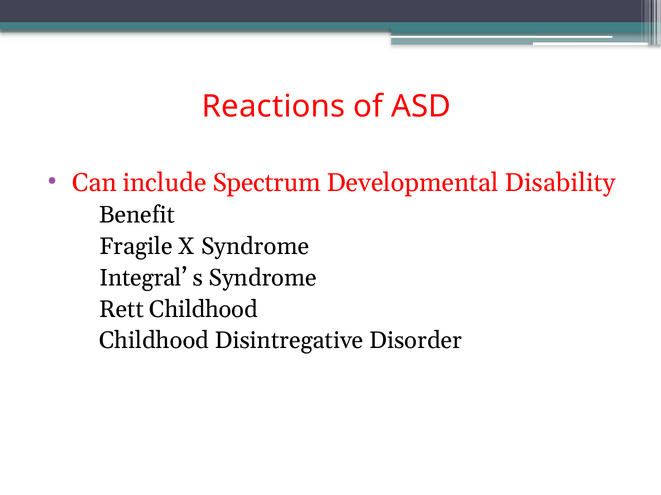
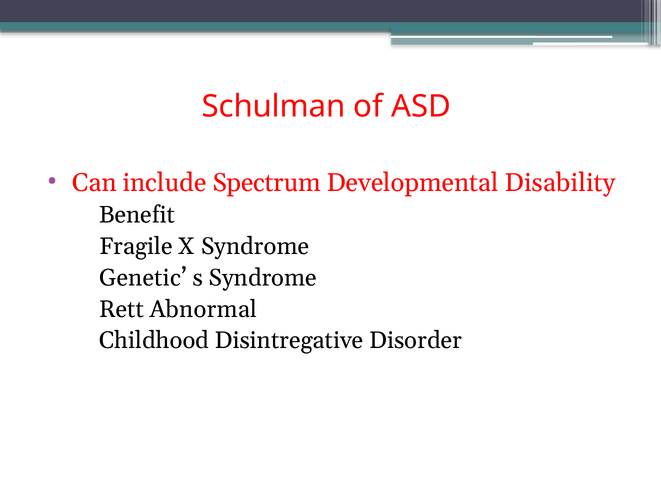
Reactions: Reactions -> Schulman
Integral: Integral -> Genetic
Rett Childhood: Childhood -> Abnormal
